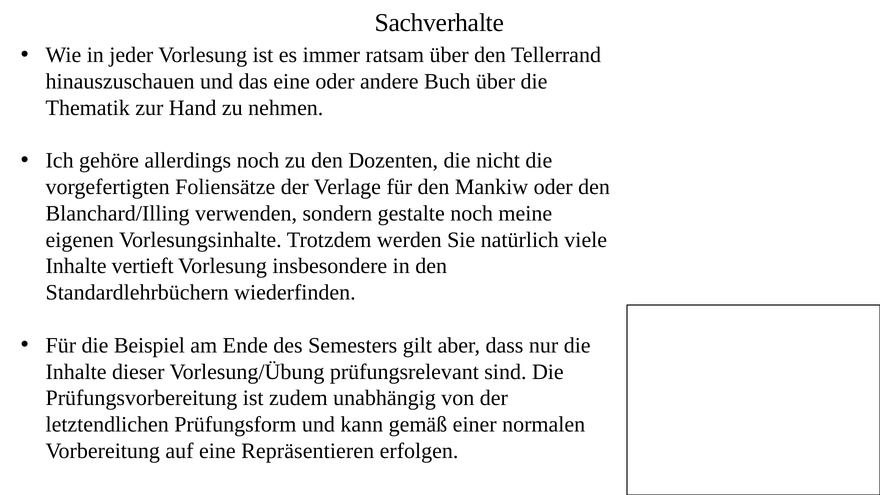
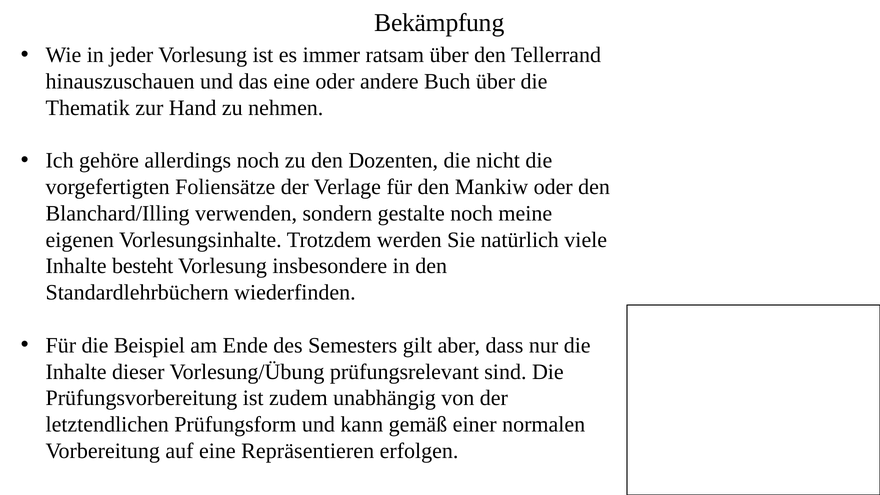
Sachverhalte: Sachverhalte -> Bekämpfung
vertieft: vertieft -> besteht
